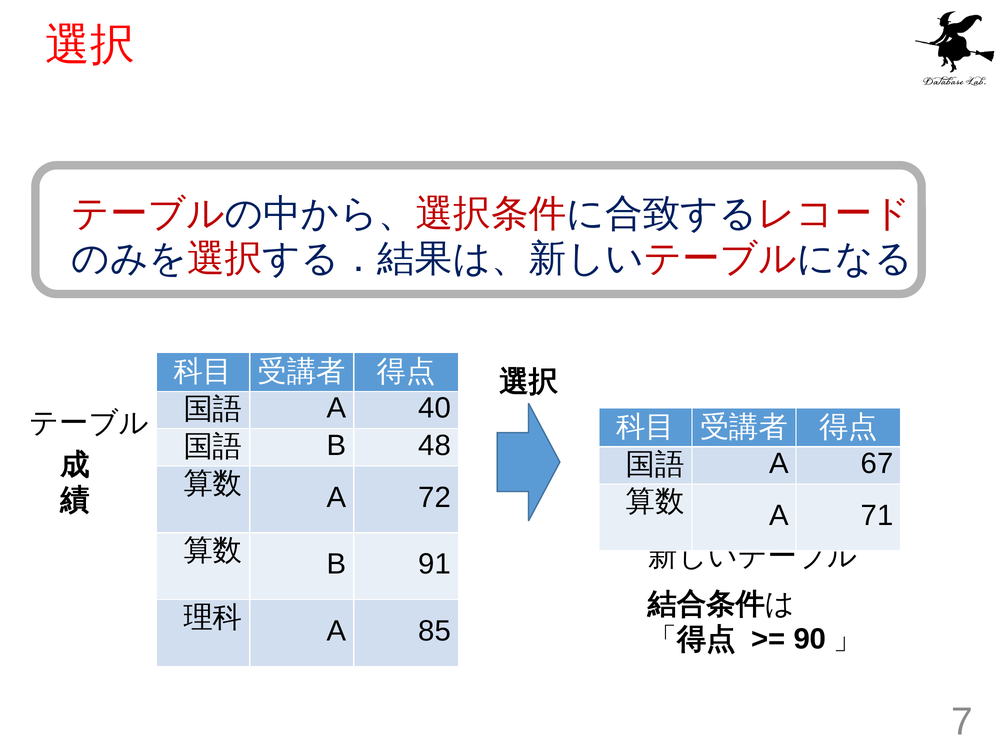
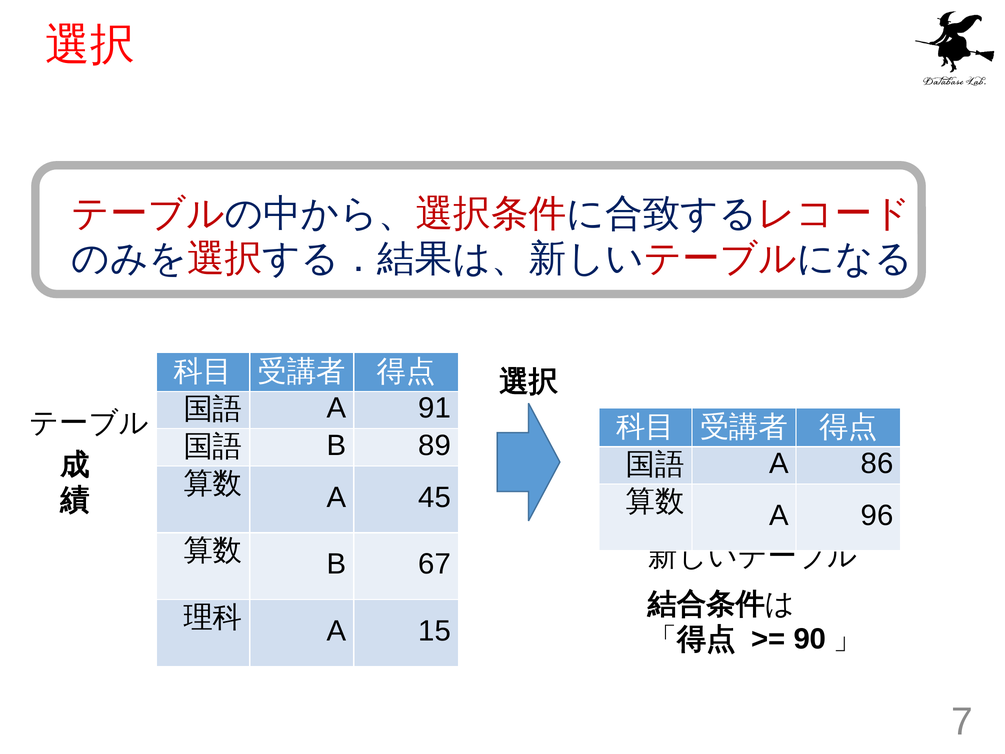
40: 40 -> 91
48: 48 -> 89
67: 67 -> 86
72: 72 -> 45
71: 71 -> 96
91: 91 -> 67
85: 85 -> 15
